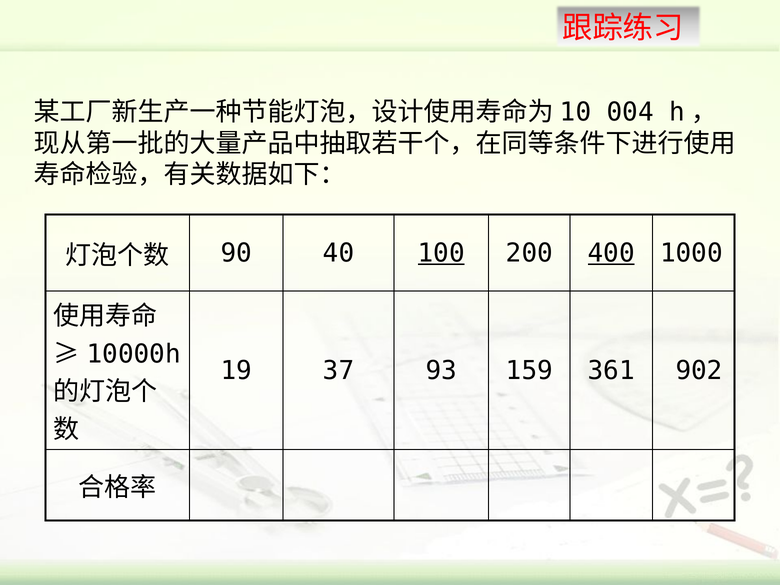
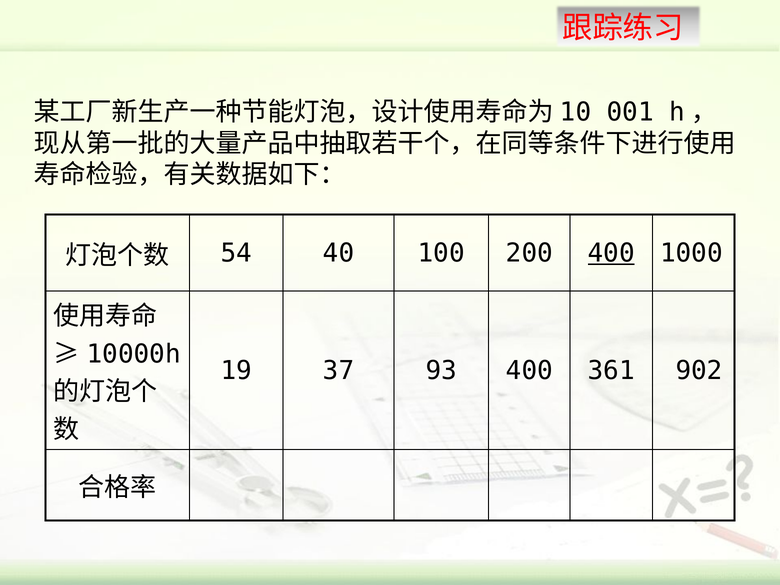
004: 004 -> 001
90: 90 -> 54
100 underline: present -> none
93 159: 159 -> 400
